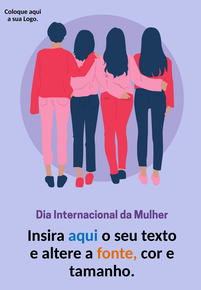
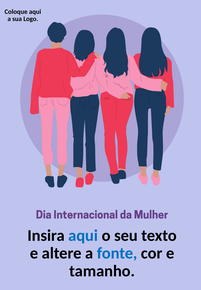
fonte colour: orange -> blue
